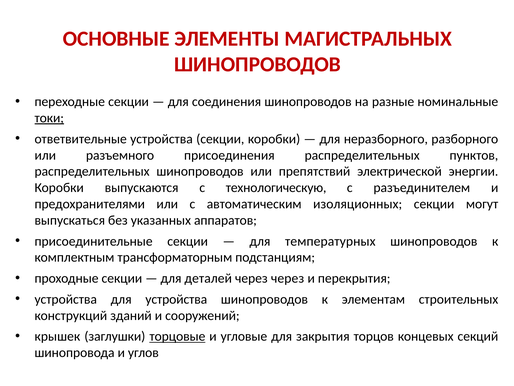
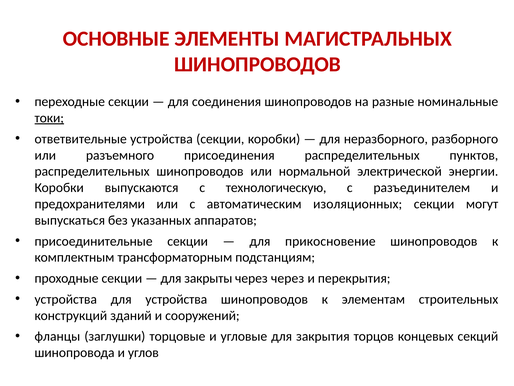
препятствий: препятствий -> нормальной
температурных: температурных -> прикосновение
деталей: деталей -> закрыты
крышек: крышек -> фланцы
торцовые underline: present -> none
